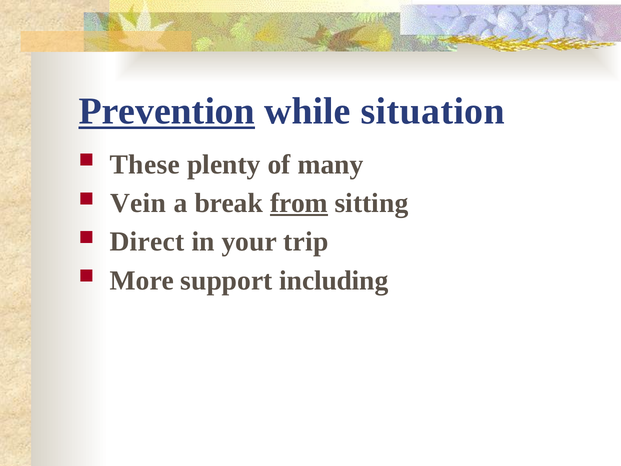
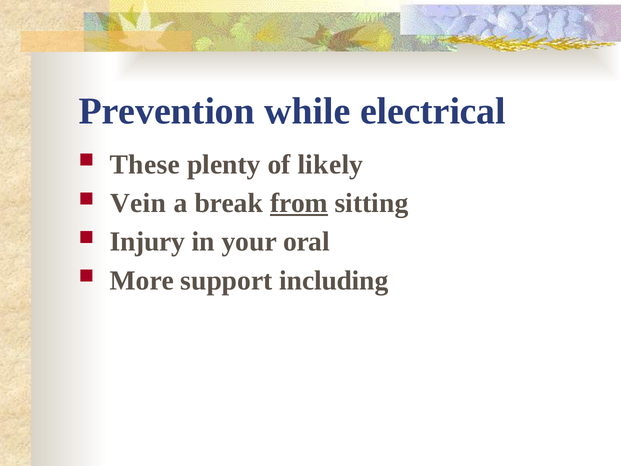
Prevention underline: present -> none
situation: situation -> electrical
many: many -> likely
Direct: Direct -> Injury
trip: trip -> oral
